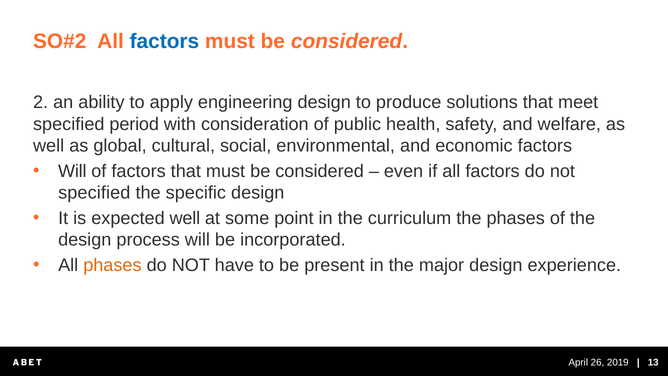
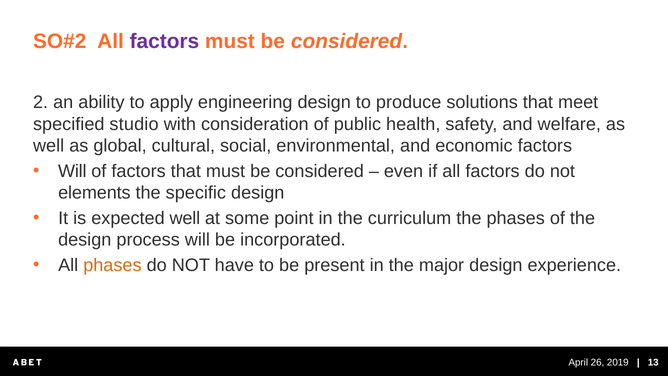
factors at (164, 41) colour: blue -> purple
period: period -> studio
specified at (94, 193): specified -> elements
